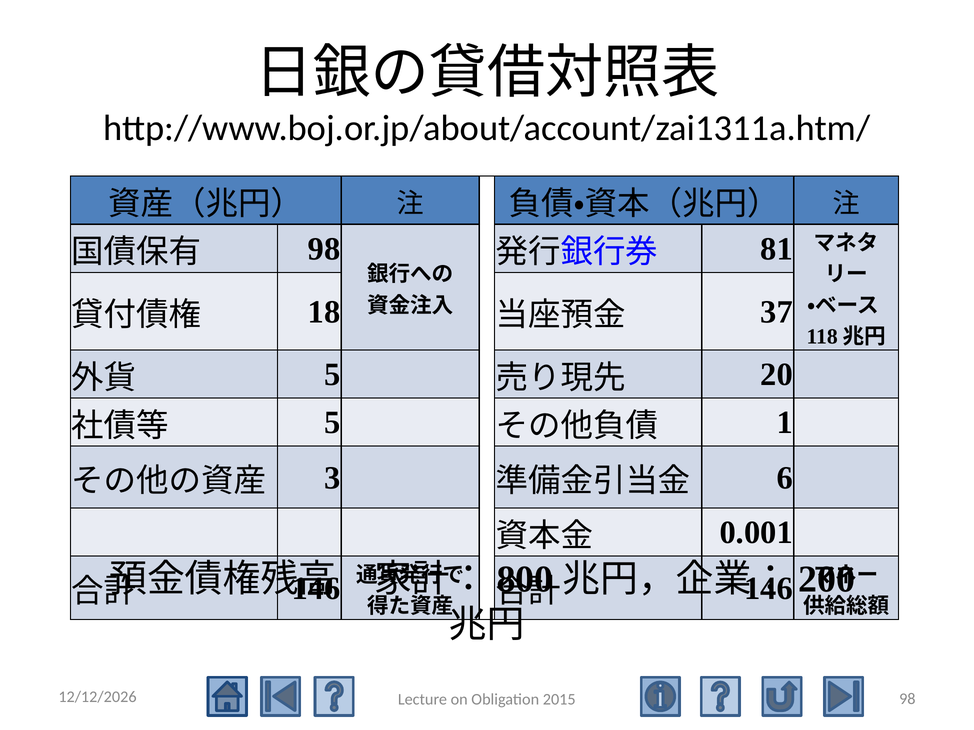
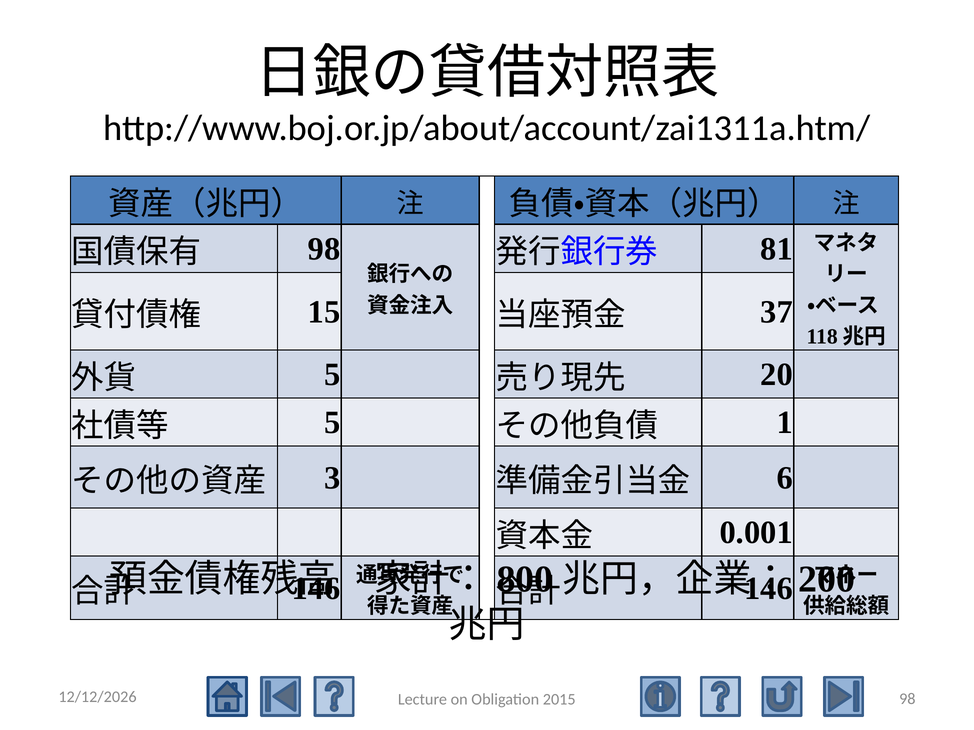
18: 18 -> 15
